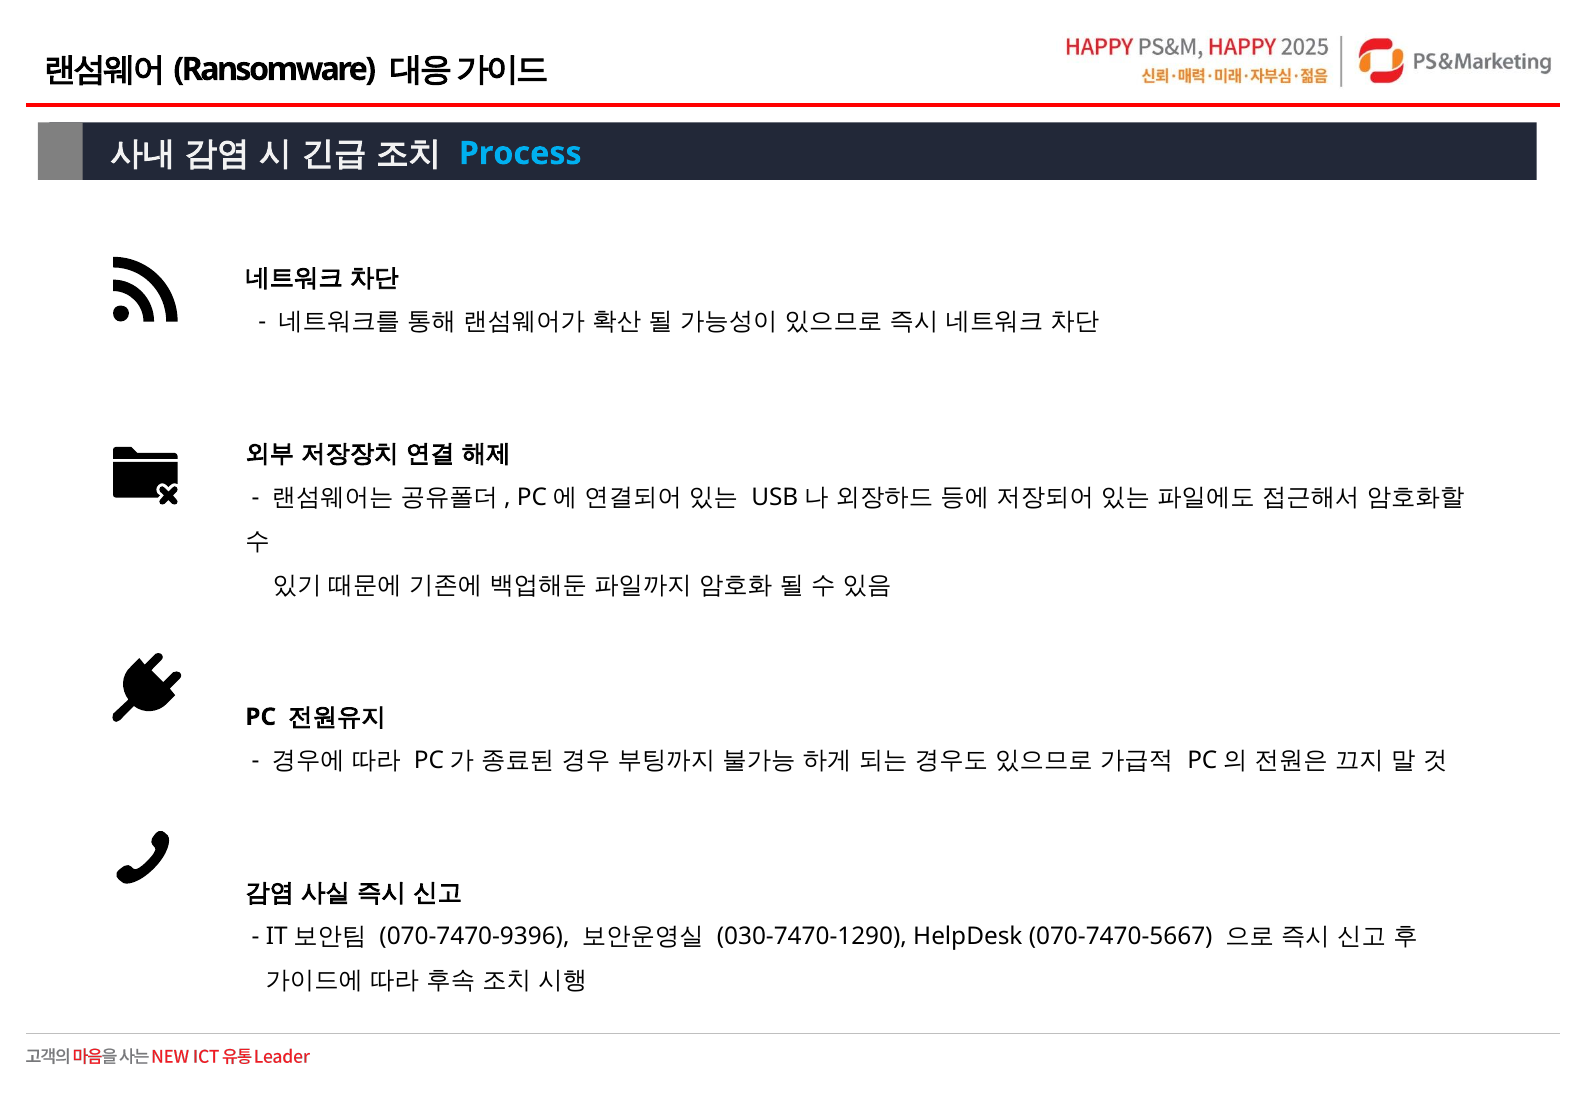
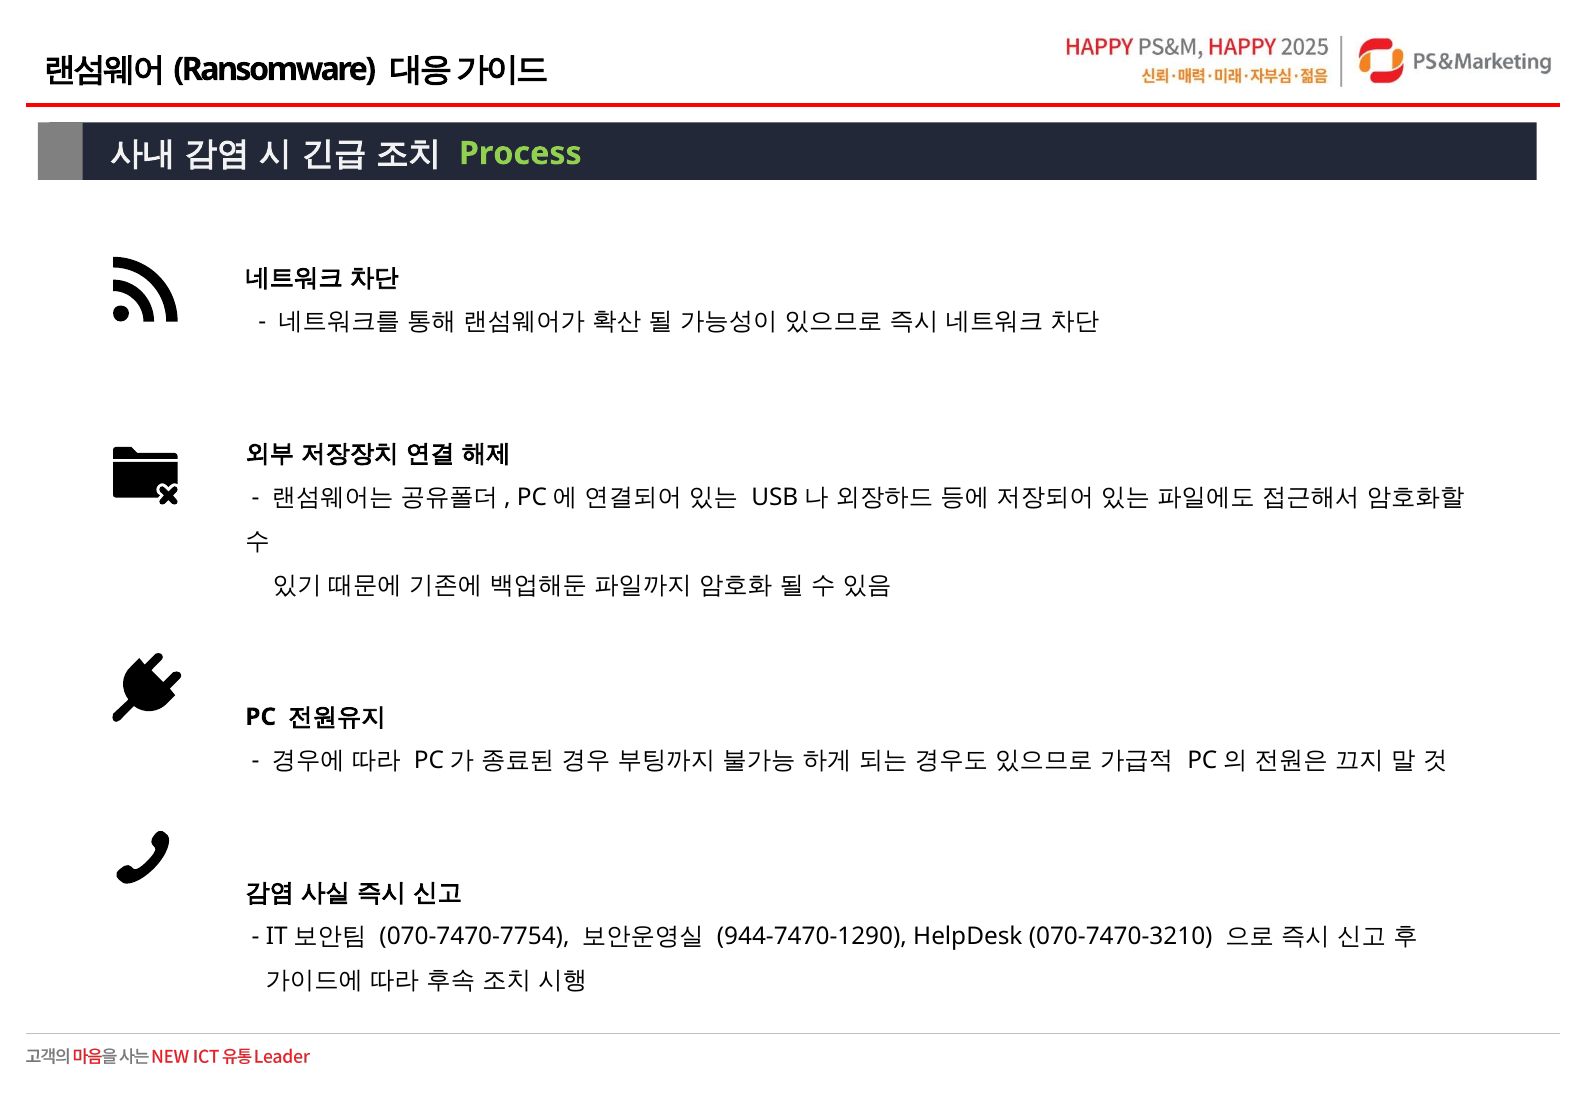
Process colour: light blue -> light green
070-7470-9396: 070-7470-9396 -> 070-7470-7754
030-7470-1290: 030-7470-1290 -> 944-7470-1290
070-7470-5667: 070-7470-5667 -> 070-7470-3210
